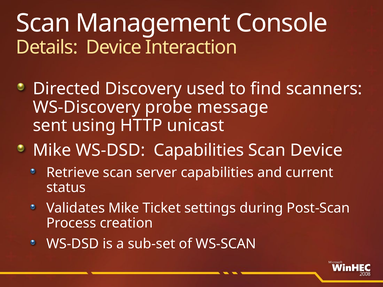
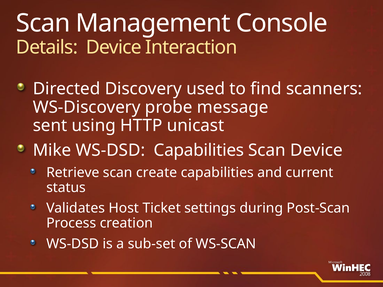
server: server -> create
Validates Mike: Mike -> Host
